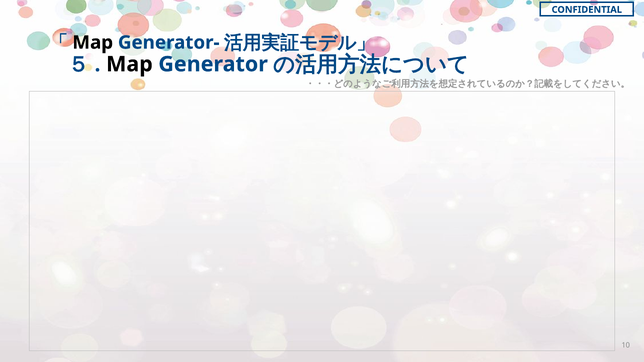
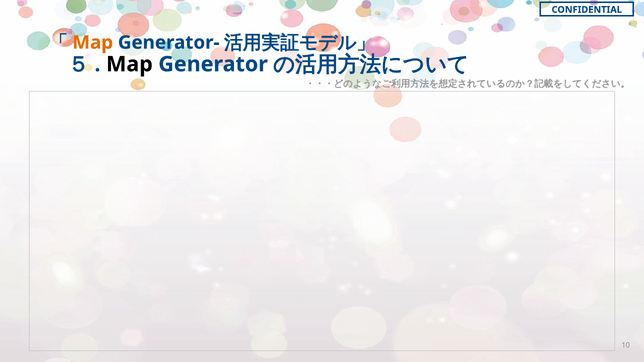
Map at (93, 43) colour: black -> orange
